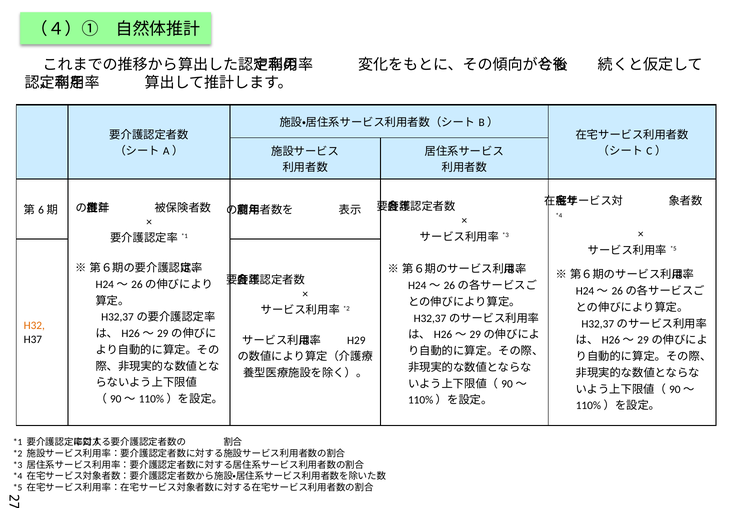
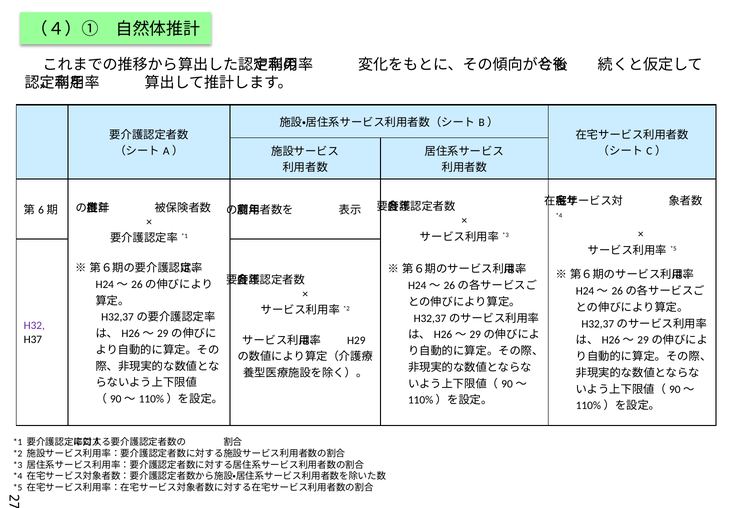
H32 colour: orange -> purple
